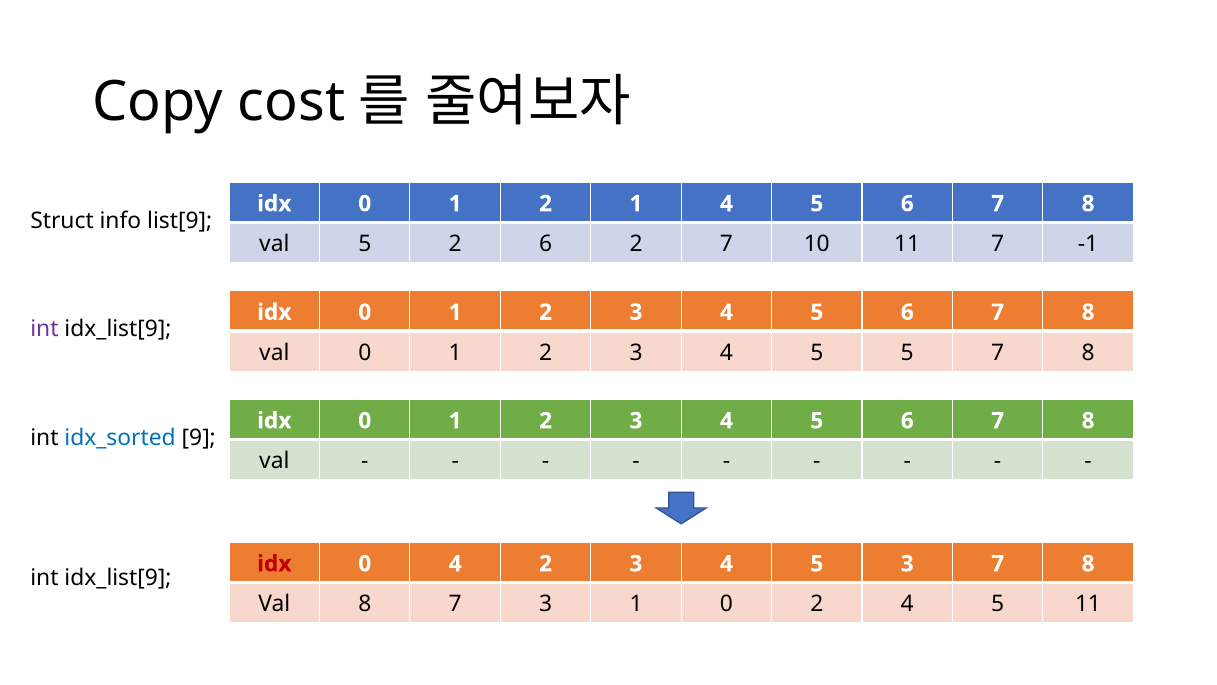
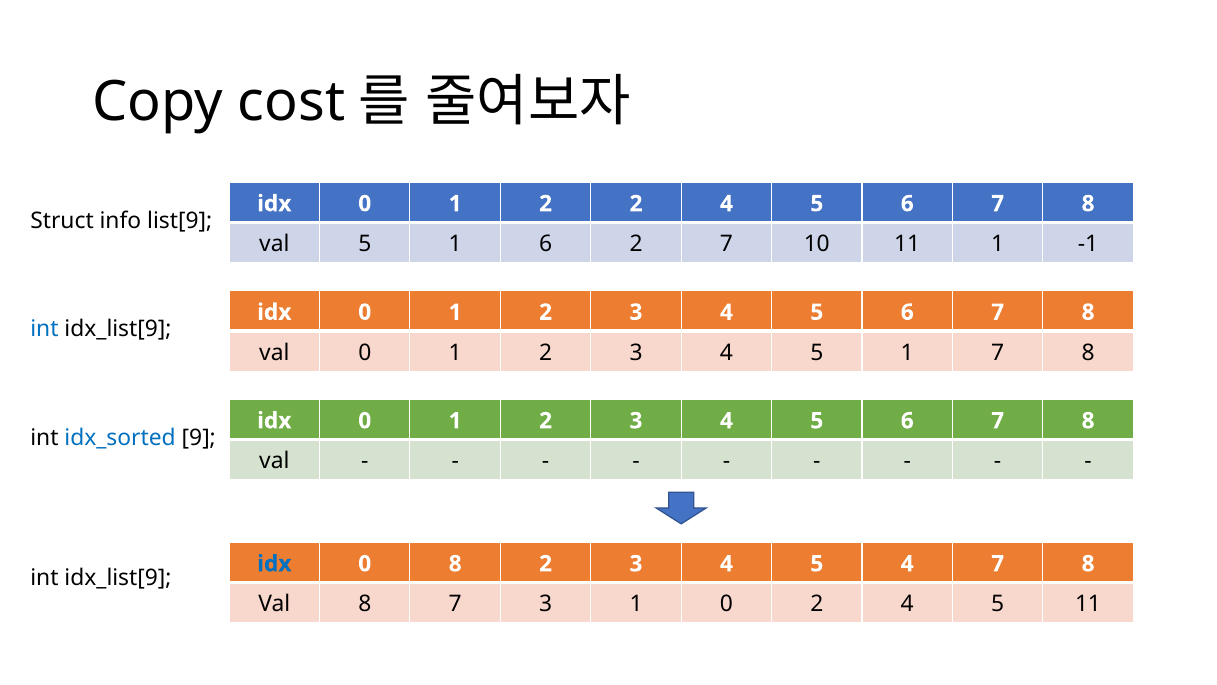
2 1: 1 -> 2
val 5 2: 2 -> 1
11 7: 7 -> 1
int at (44, 329) colour: purple -> blue
4 5 5: 5 -> 1
idx at (274, 563) colour: red -> blue
0 4: 4 -> 8
5 3: 3 -> 4
